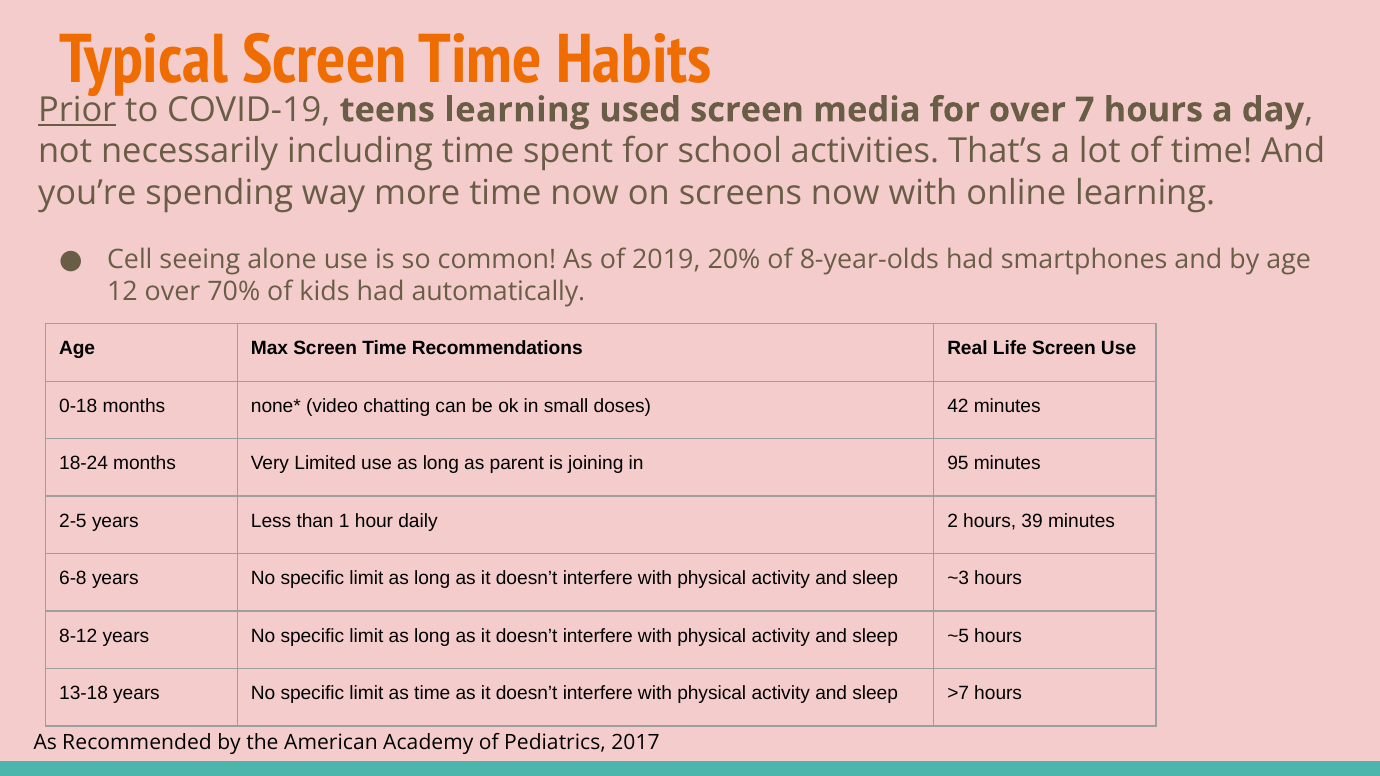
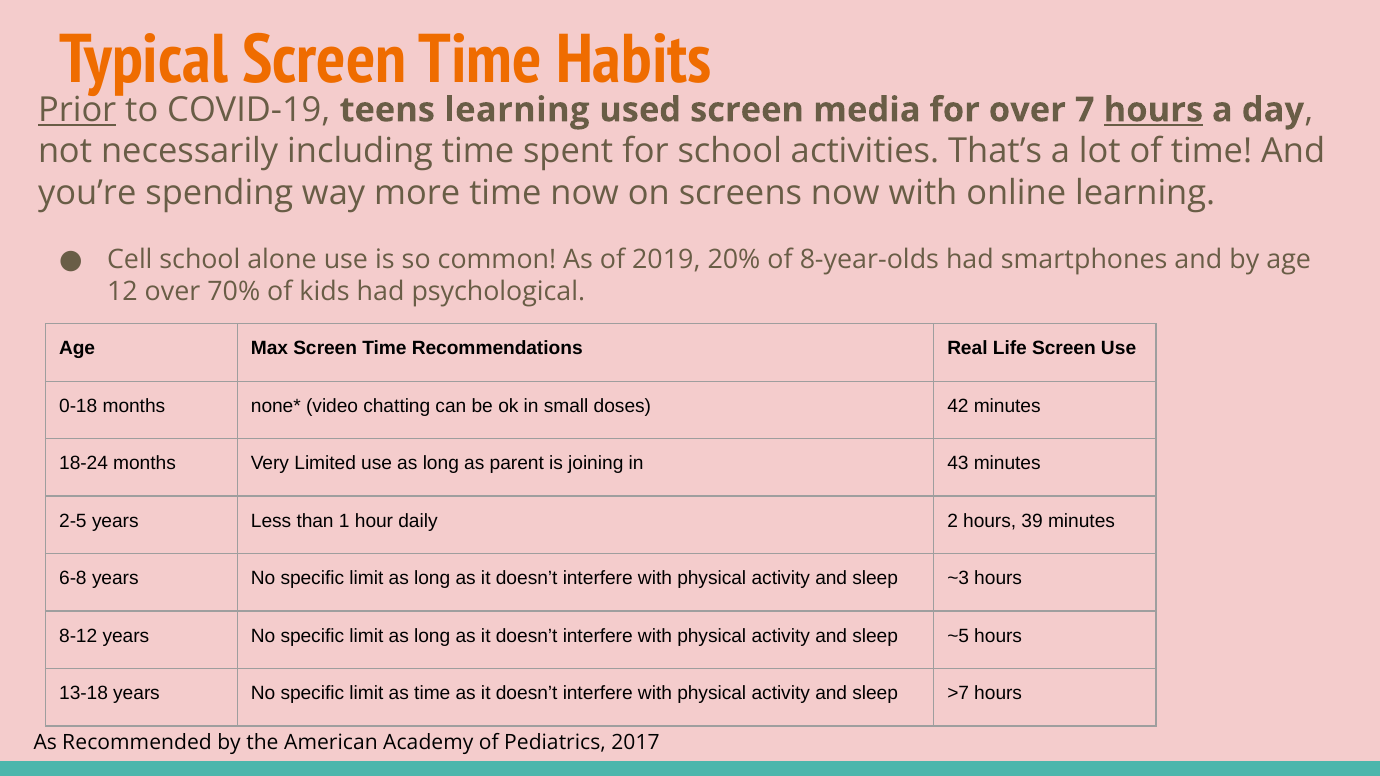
hours at (1153, 110) underline: none -> present
Cell seeing: seeing -> school
automatically: automatically -> psychological
95: 95 -> 43
